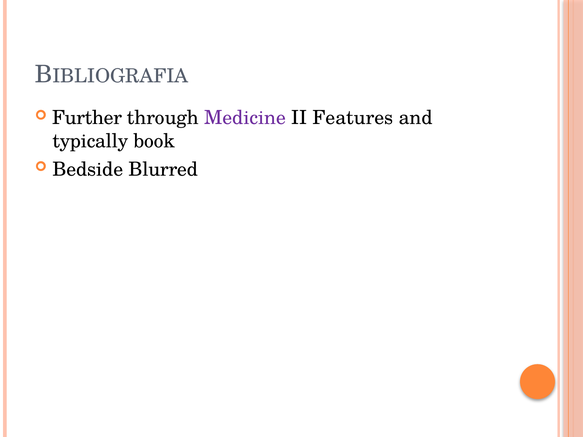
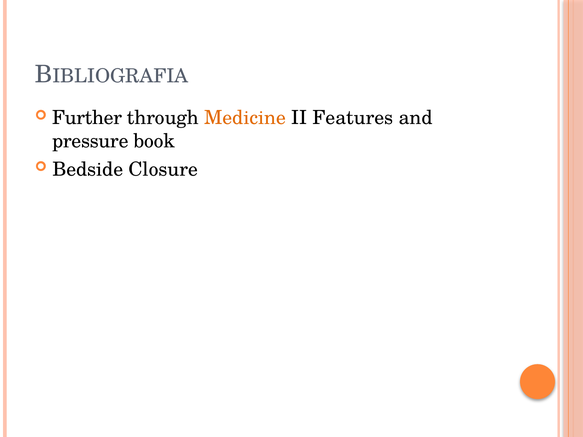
Medicine colour: purple -> orange
typically: typically -> pressure
Blurred: Blurred -> Closure
